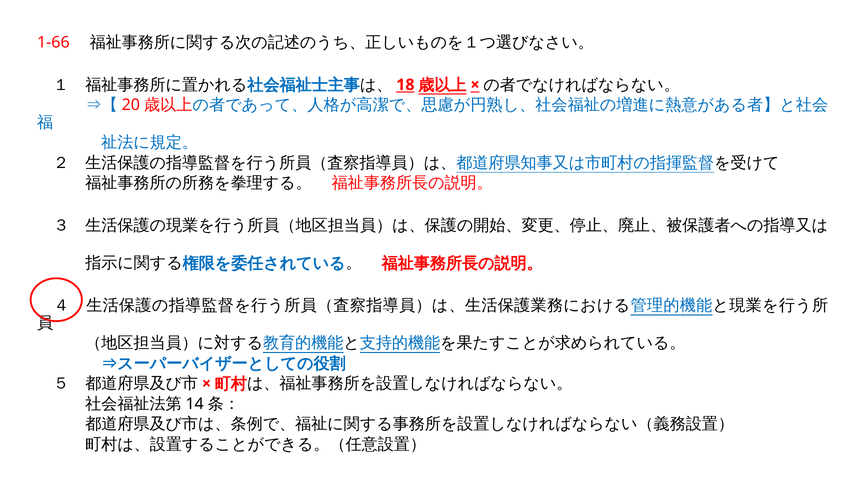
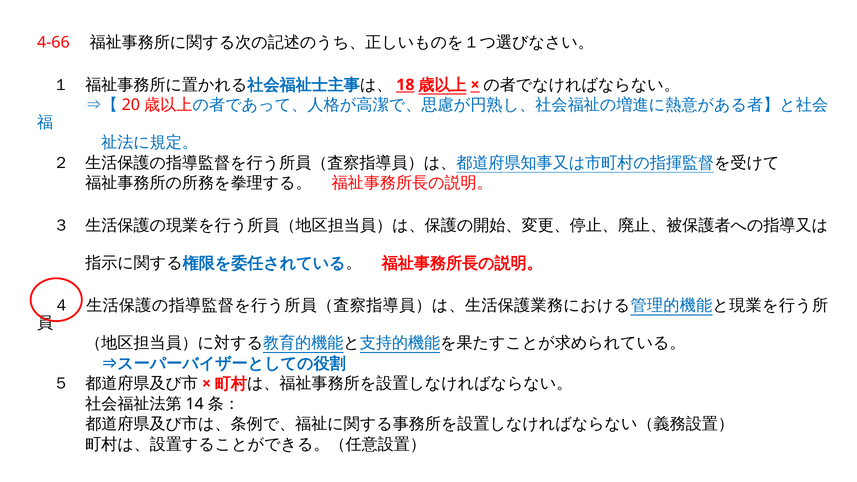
1-66: 1-66 -> 4-66
